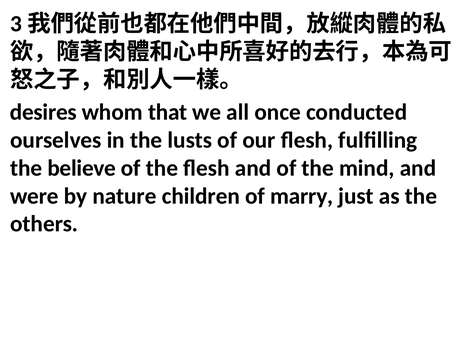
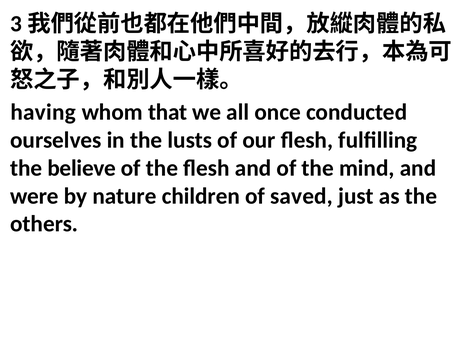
desires: desires -> having
marry: marry -> saved
